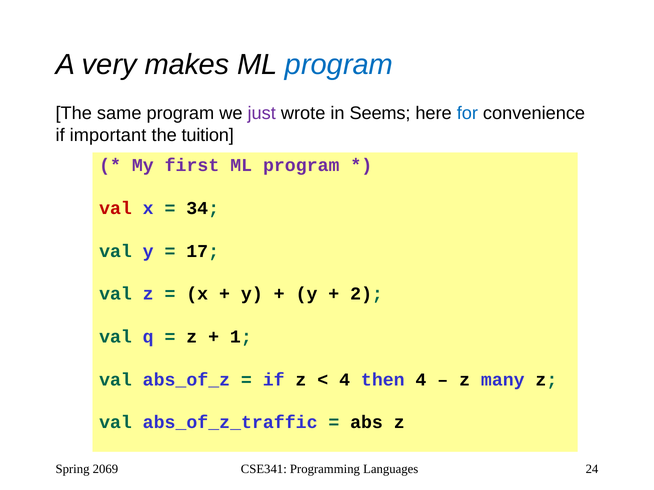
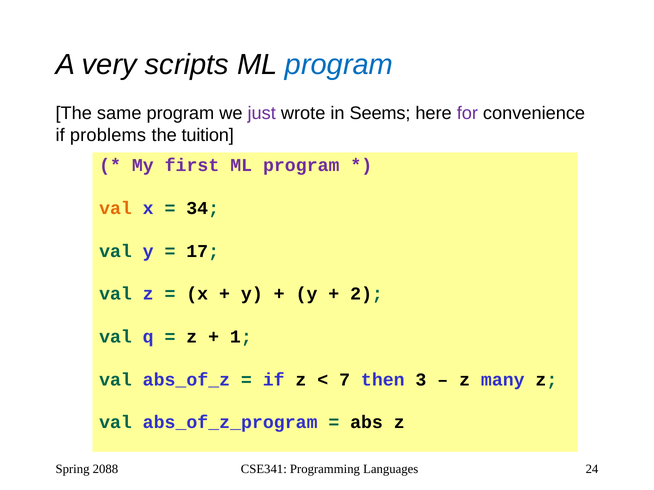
makes: makes -> scripts
for colour: blue -> purple
important: important -> problems
val at (116, 208) colour: red -> orange
4 at (345, 380): 4 -> 7
then 4: 4 -> 3
abs_of_z_traffic: abs_of_z_traffic -> abs_of_z_program
2069: 2069 -> 2088
